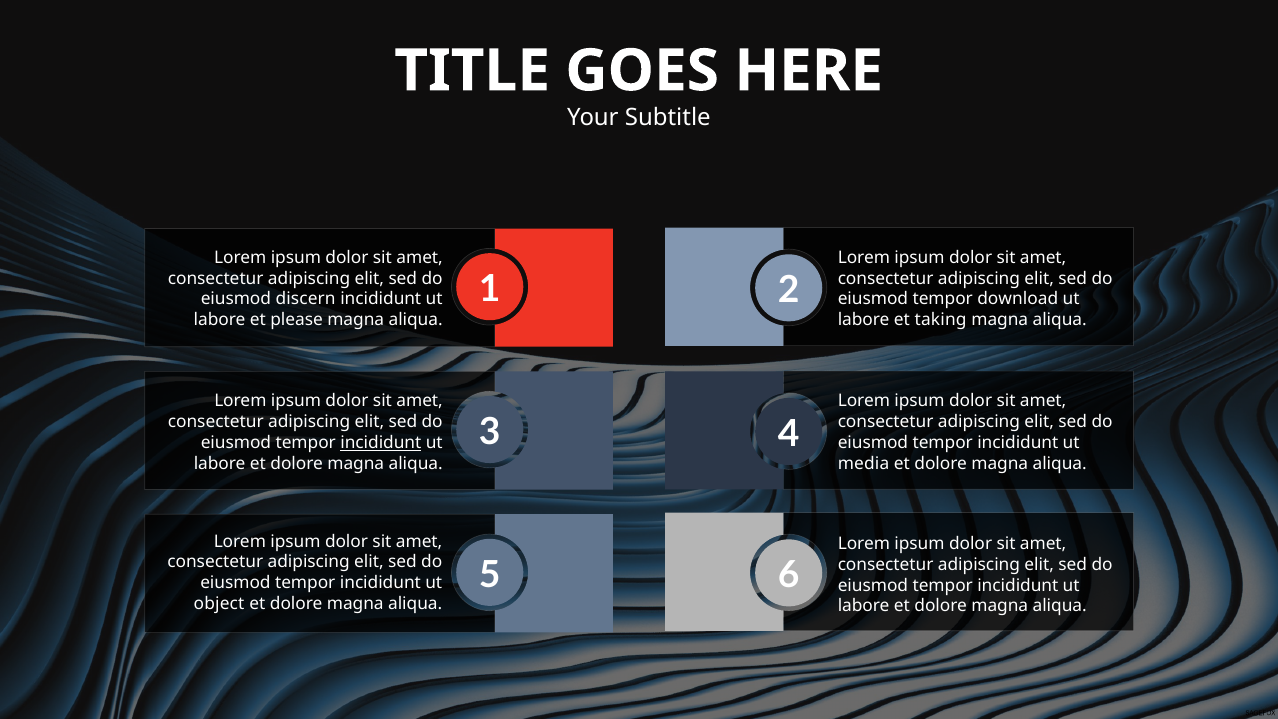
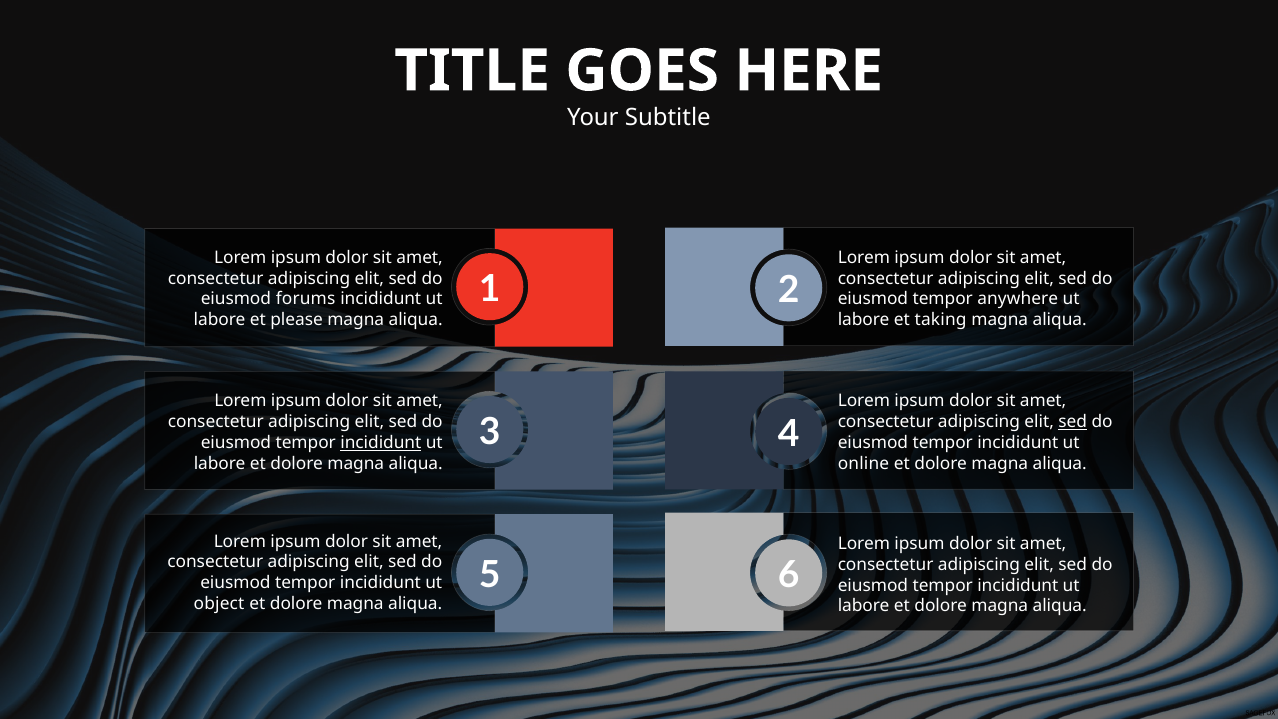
discern: discern -> forums
download: download -> anywhere
sed at (1073, 422) underline: none -> present
media: media -> online
